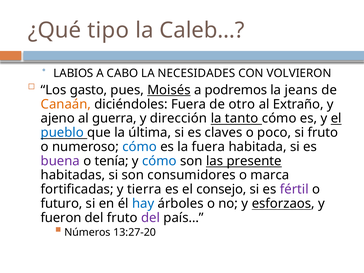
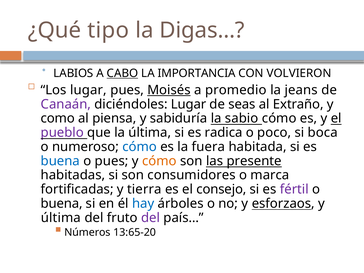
Caleb…: Caleb… -> Digas…
CABO underline: none -> present
NECESIDADES: NECESIDADES -> IMPORTANCIA
Los gasto: gasto -> lugar
podremos: podremos -> promedio
Canaán colour: orange -> purple
diciéndoles Fuera: Fuera -> Lugar
otro: otro -> seas
ajeno: ajeno -> como
guerra: guerra -> piensa
dirección: dirección -> sabiduría
tanto: tanto -> sabio
pueblo colour: blue -> purple
claves: claves -> radica
si fruto: fruto -> boca
buena at (60, 161) colour: purple -> blue
o tenía: tenía -> pues
cómo at (159, 161) colour: blue -> orange
futuro at (62, 204): futuro -> buena
fueron at (61, 218): fueron -> última
13:27-20: 13:27-20 -> 13:65-20
